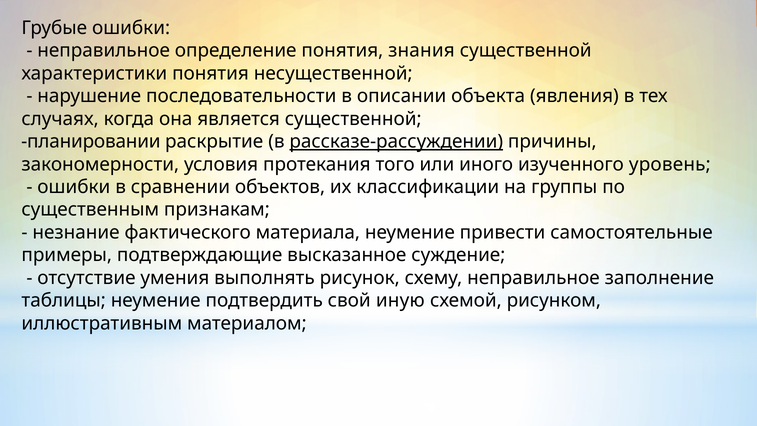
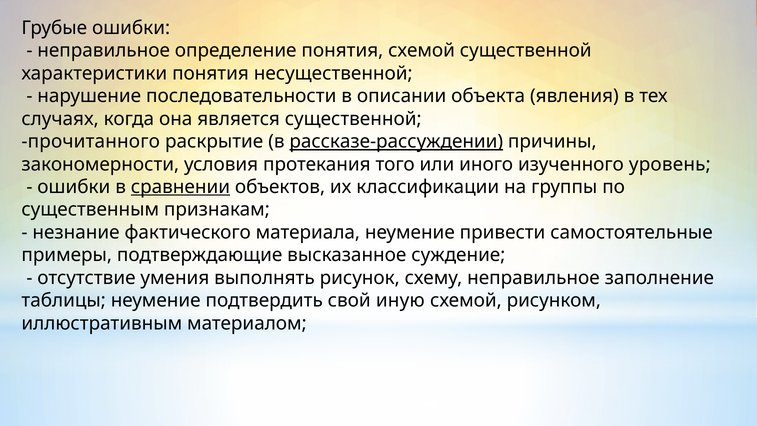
понятия знания: знания -> схемой
планировании: планировании -> прочитанного
сравнении underline: none -> present
